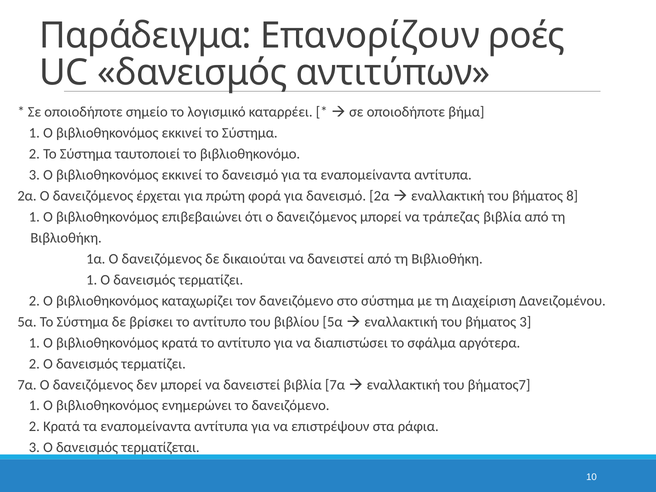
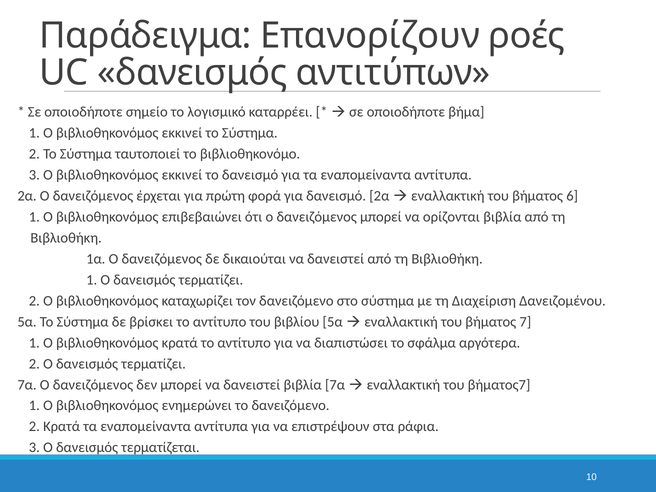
8: 8 -> 6
τράπεζας: τράπεζας -> ορίζονται
βήματος 3: 3 -> 7
